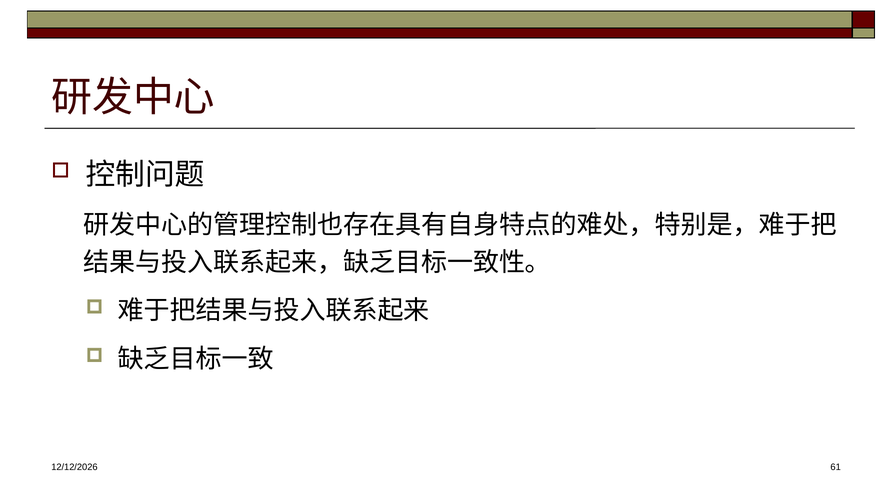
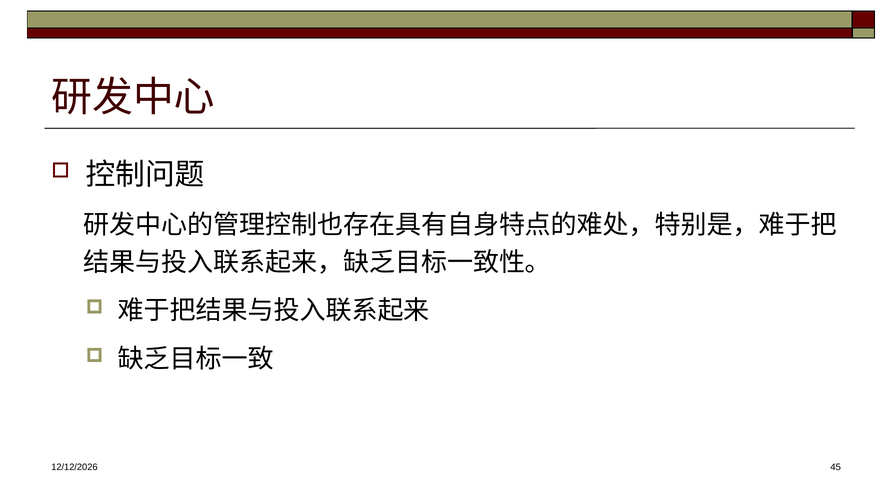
61: 61 -> 45
